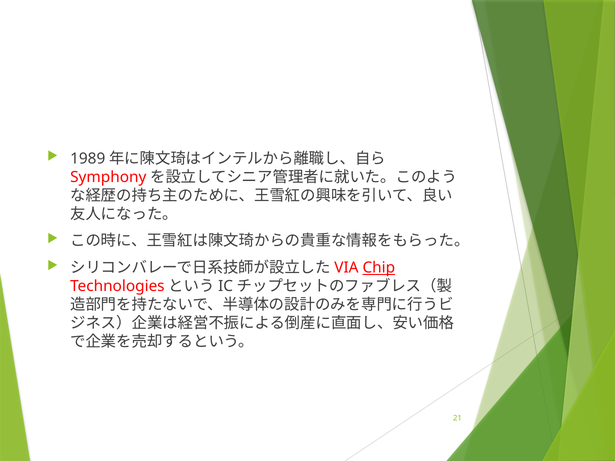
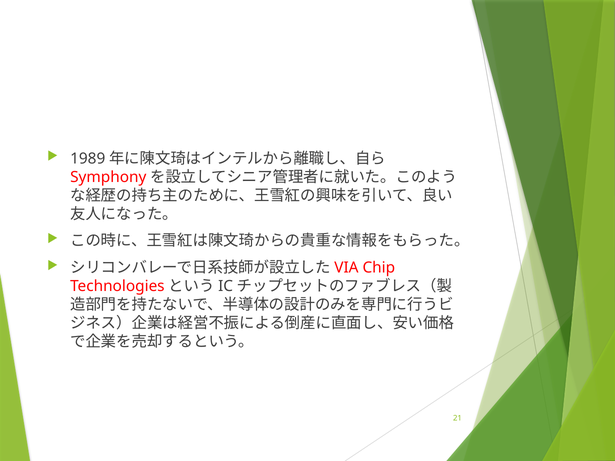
Chip underline: present -> none
